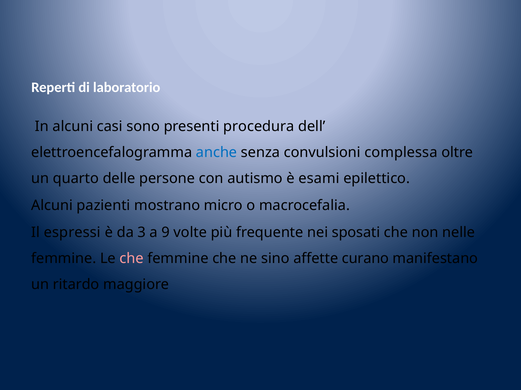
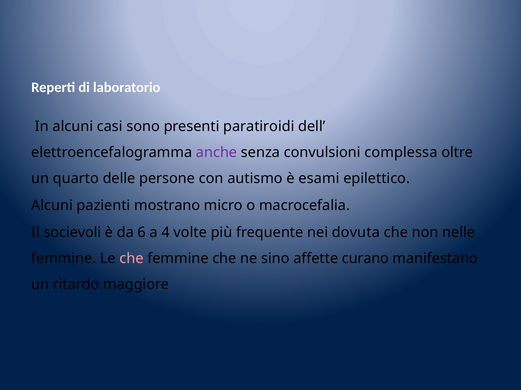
procedura: procedura -> paratiroidi
anche colour: blue -> purple
espressi: espressi -> socievoli
3: 3 -> 6
9: 9 -> 4
sposati: sposati -> dovuta
